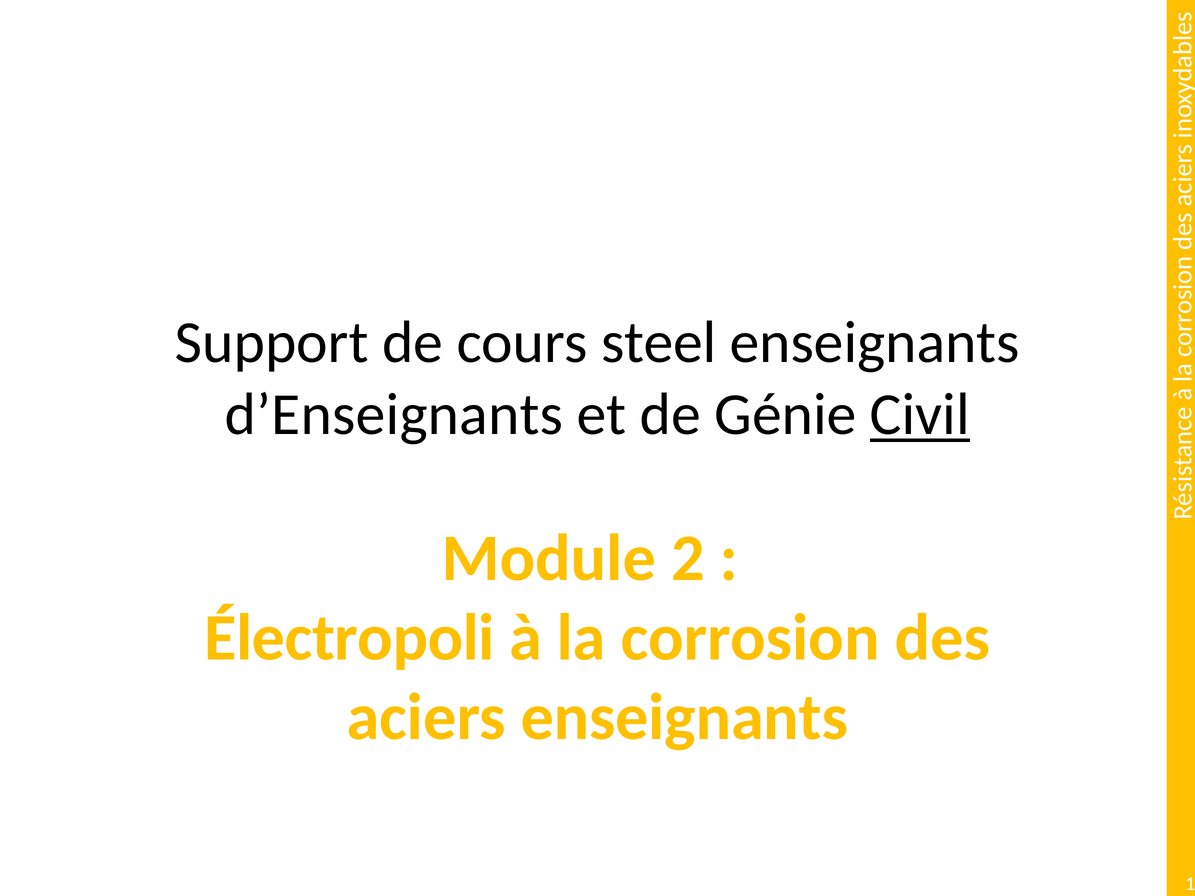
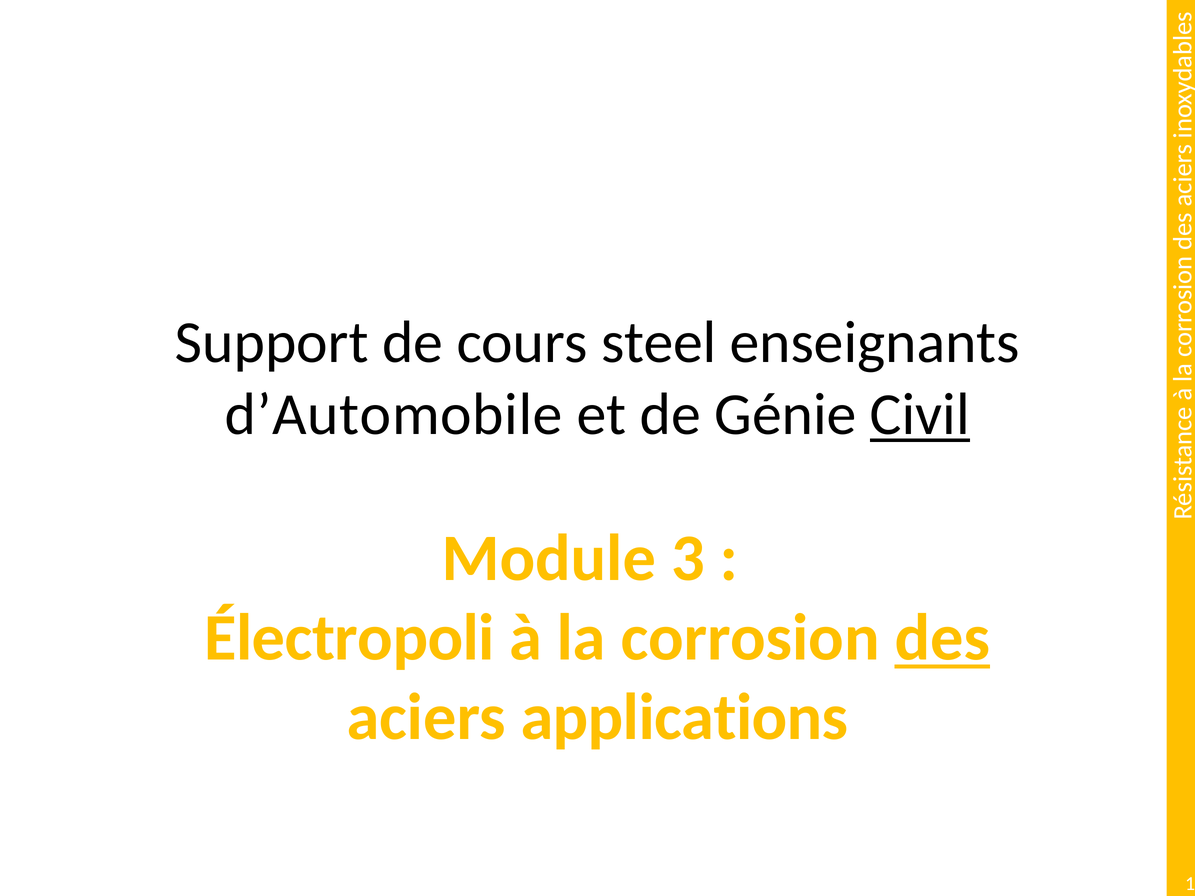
d’Enseignants: d’Enseignants -> d’Automobile
2: 2 -> 3
des underline: none -> present
aciers enseignants: enseignants -> applications
